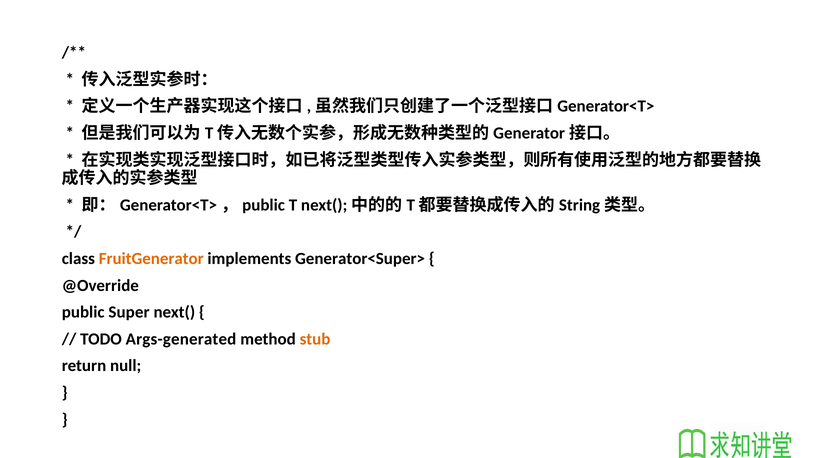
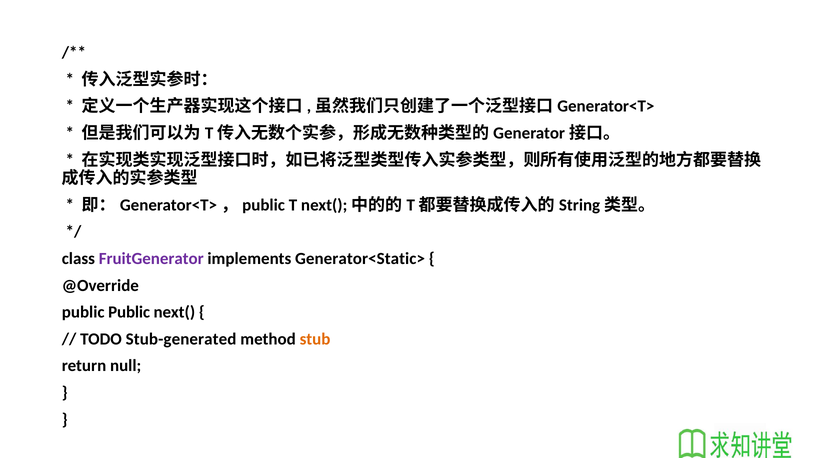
FruitGenerator colour: orange -> purple
Generator<Super>: Generator<Super> -> Generator<Static>
public Super: Super -> Public
Args-generated: Args-generated -> Stub-generated
